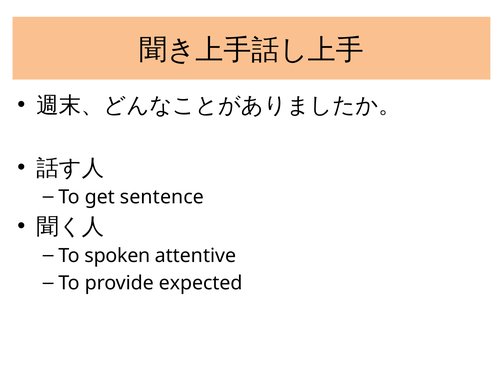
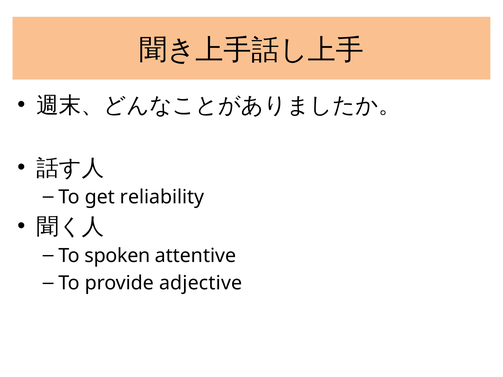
sentence: sentence -> reliability
expected: expected -> adjective
